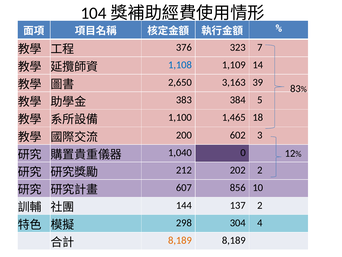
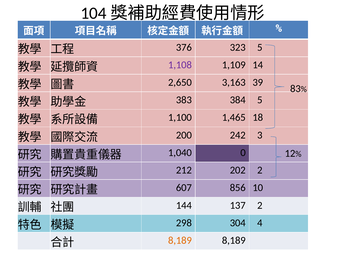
323 7: 7 -> 5
1,108 colour: blue -> purple
602: 602 -> 242
